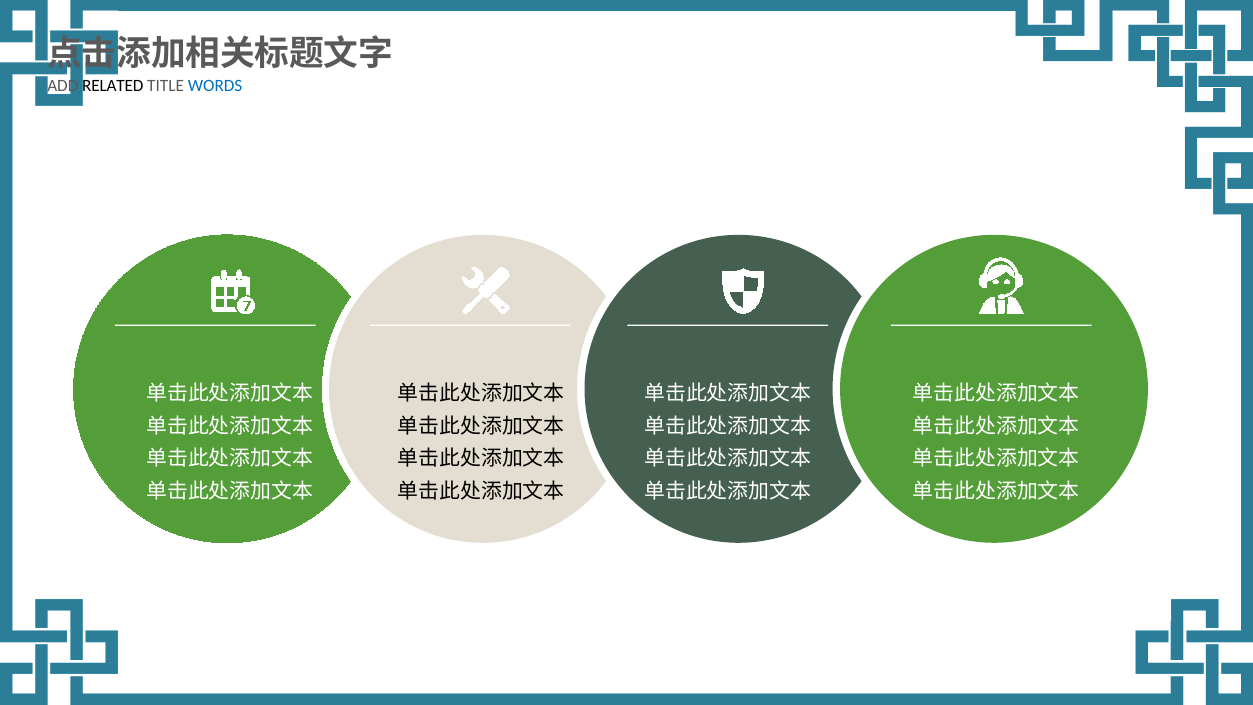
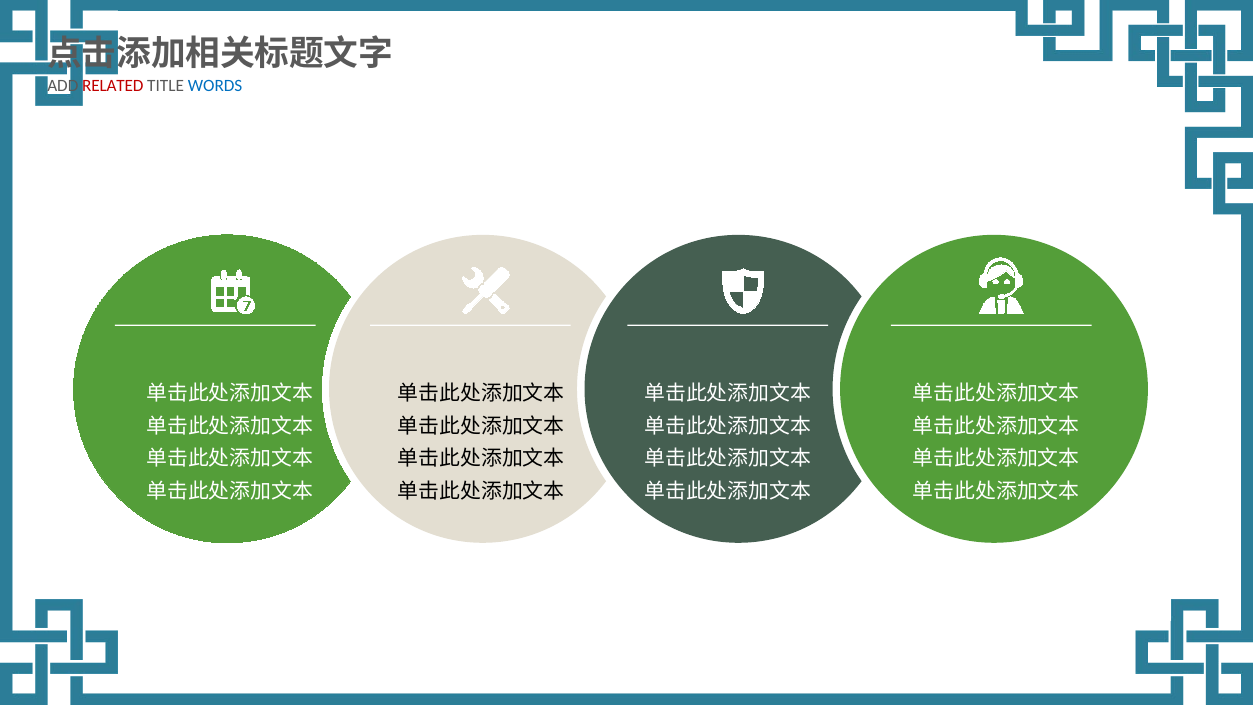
RELATED colour: black -> red
